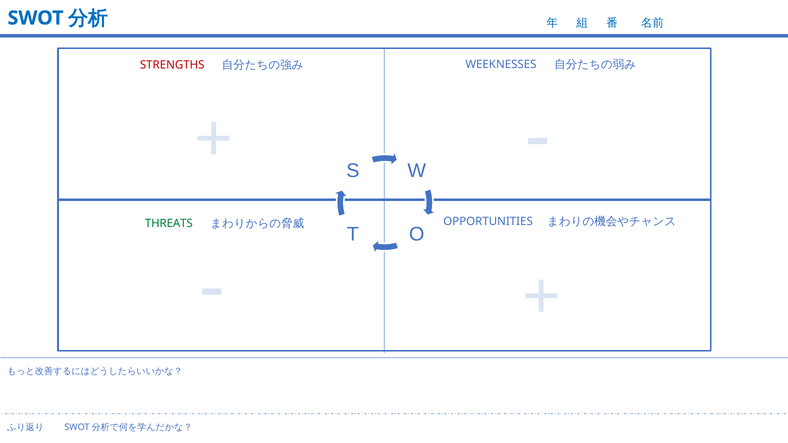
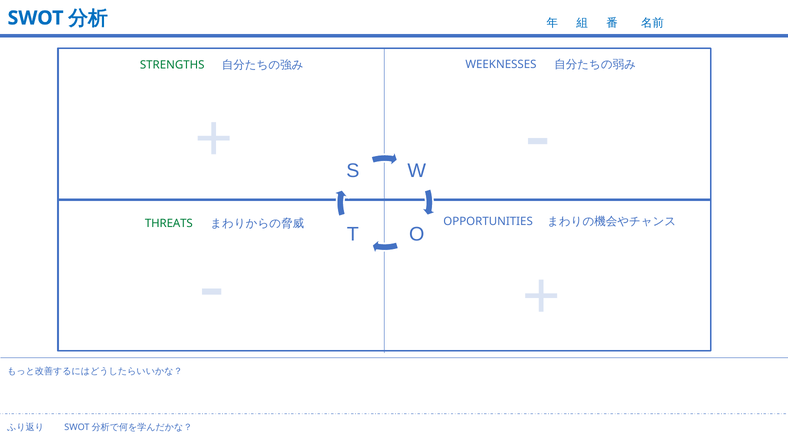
STRENGTHS colour: red -> green
